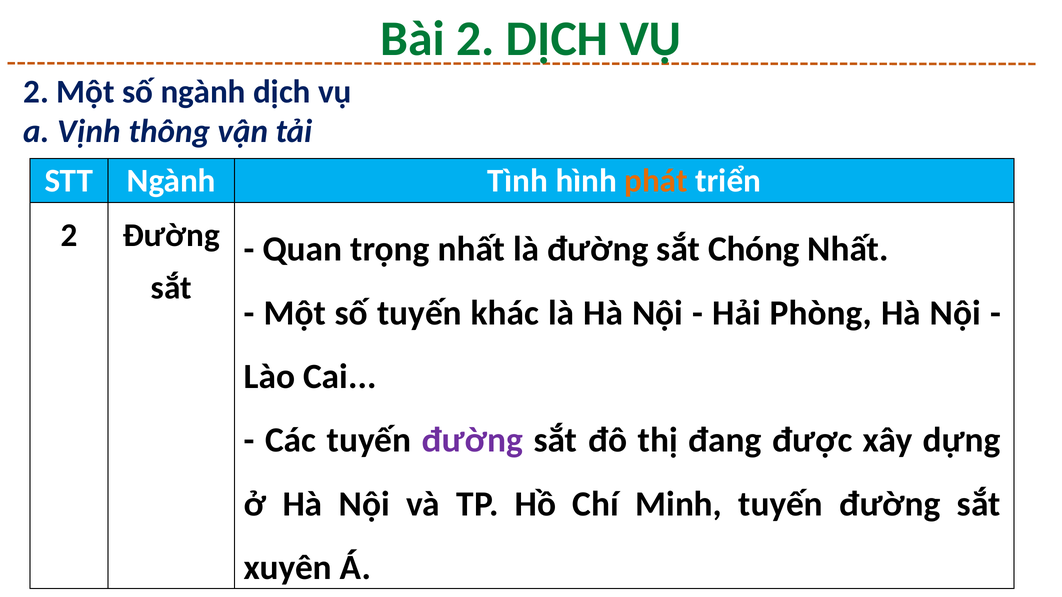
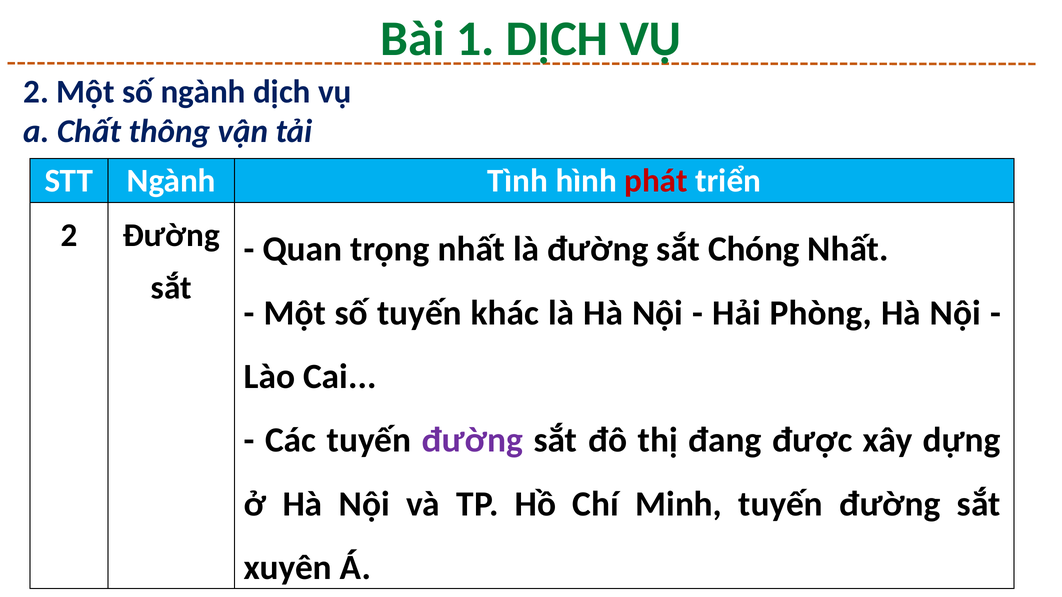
Bài 2: 2 -> 1
Vịnh: Vịnh -> Chất
phát colour: orange -> red
